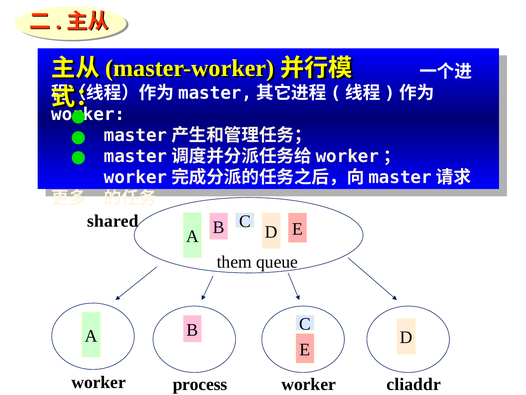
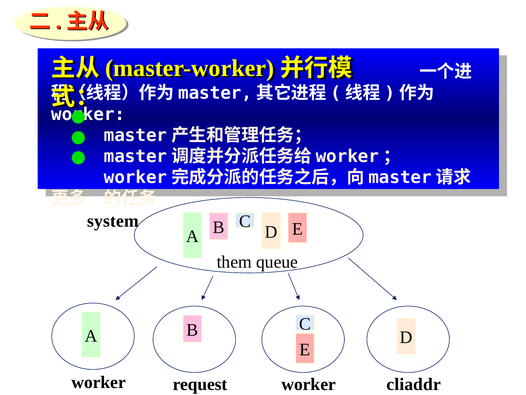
shared: shared -> system
process: process -> request
